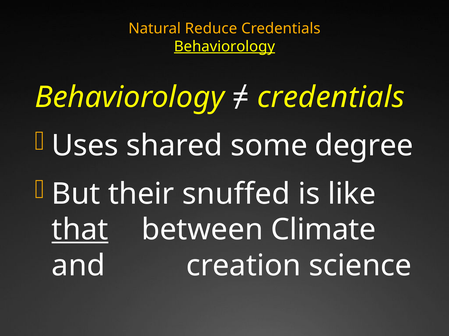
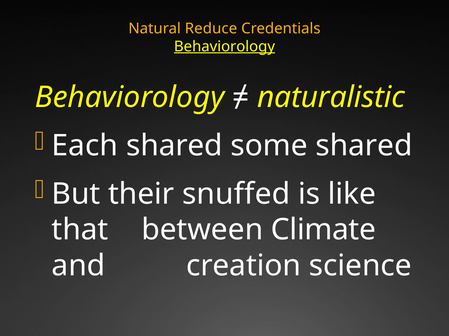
credentials at (331, 97): credentials -> naturalistic
Uses: Uses -> Each
some degree: degree -> shared
that underline: present -> none
